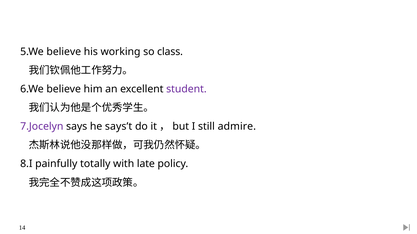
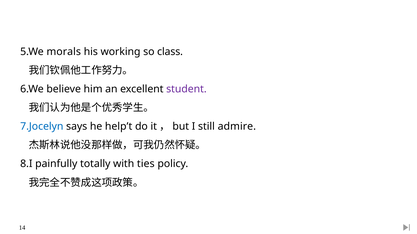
5.We believe: believe -> morals
7.Jocelyn colour: purple -> blue
says’t: says’t -> help’t
late: late -> ties
